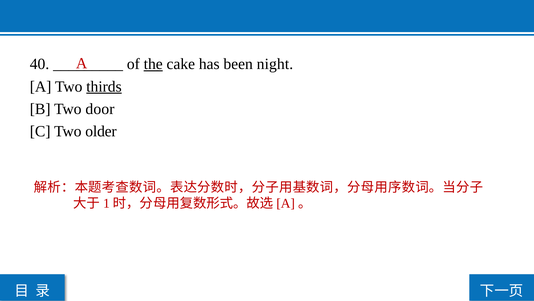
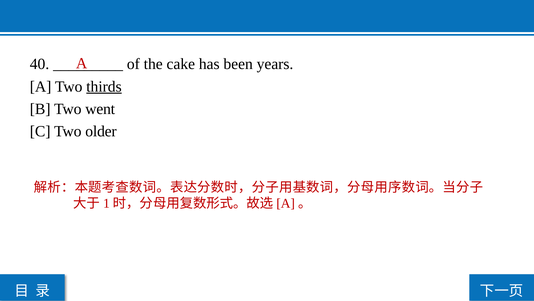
the underline: present -> none
night: night -> years
door: door -> went
